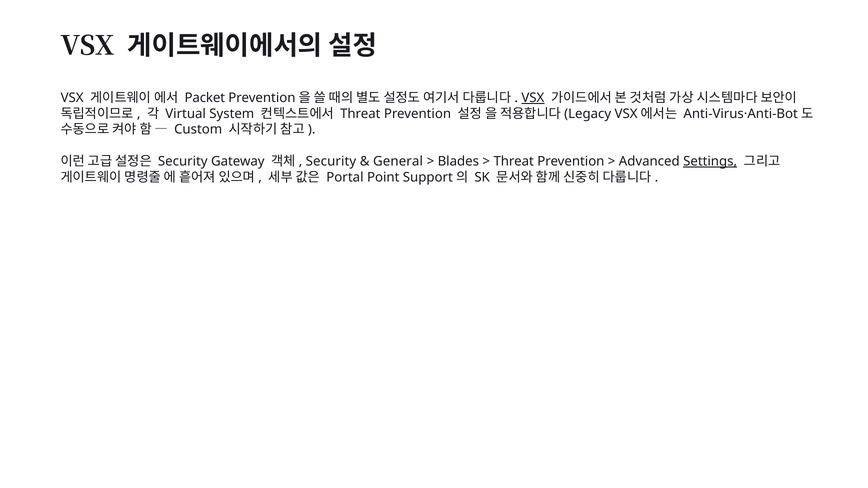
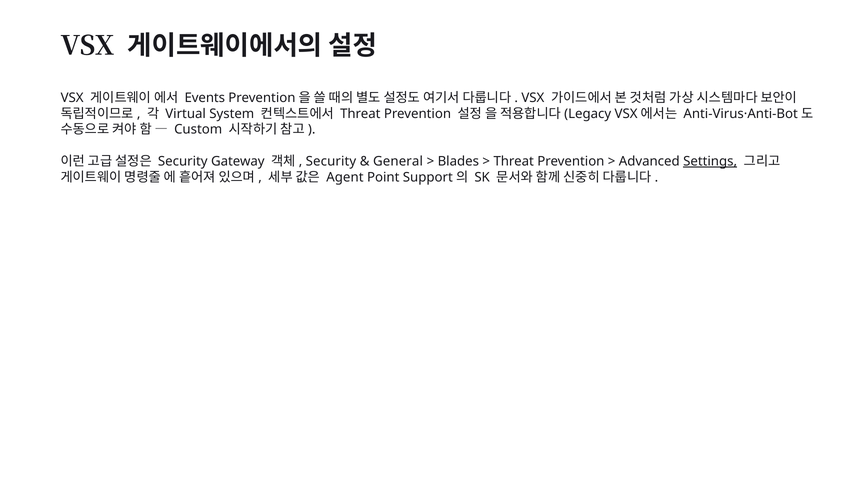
Packet: Packet -> Events
VSX at (533, 98) underline: present -> none
Portal: Portal -> Agent
